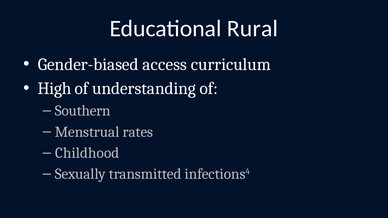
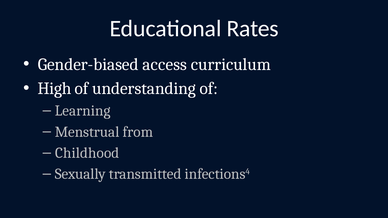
Rural: Rural -> Rates
Southern: Southern -> Learning
rates: rates -> from
